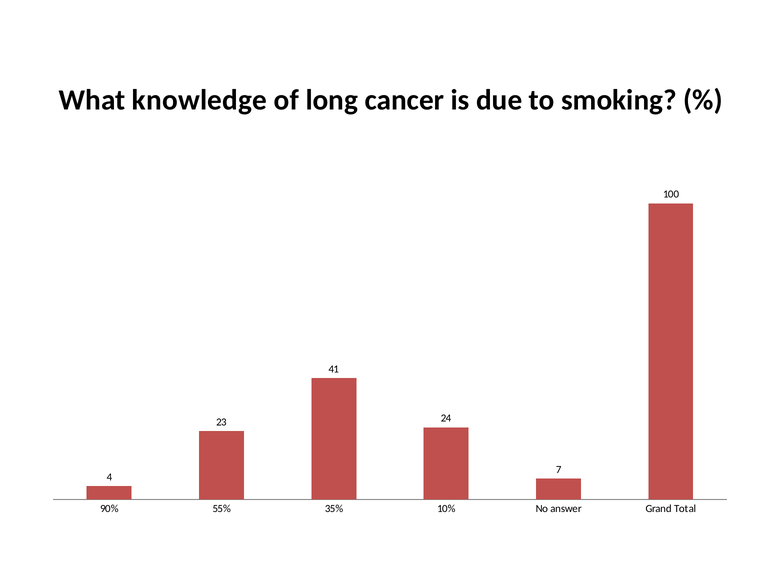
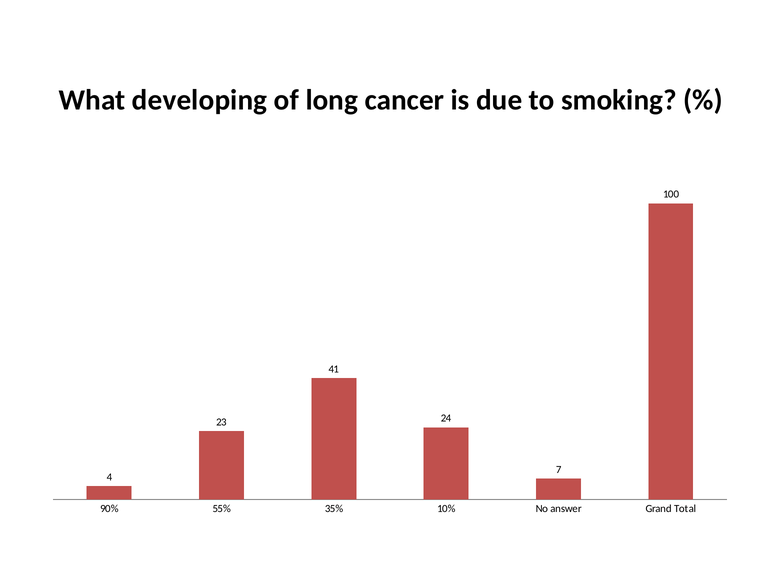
knowledge: knowledge -> developing
